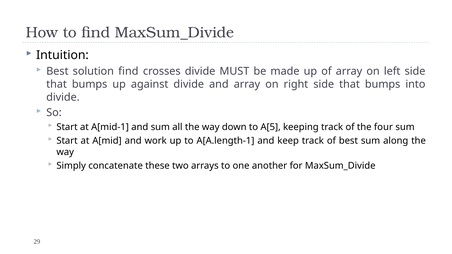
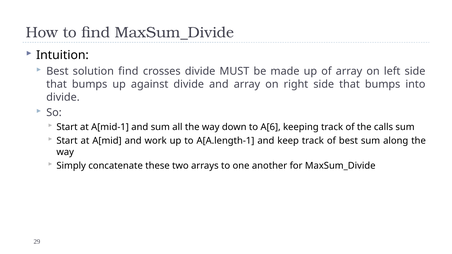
A[5: A[5 -> A[6
four: four -> calls
